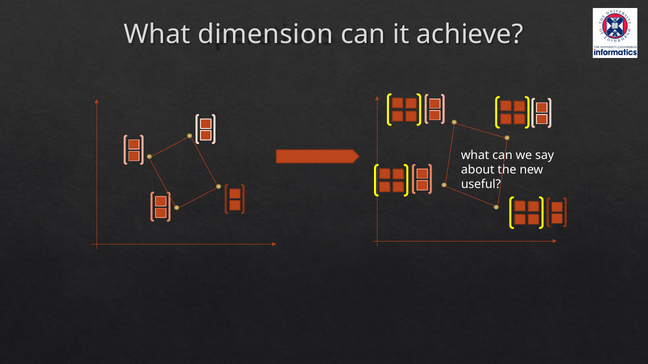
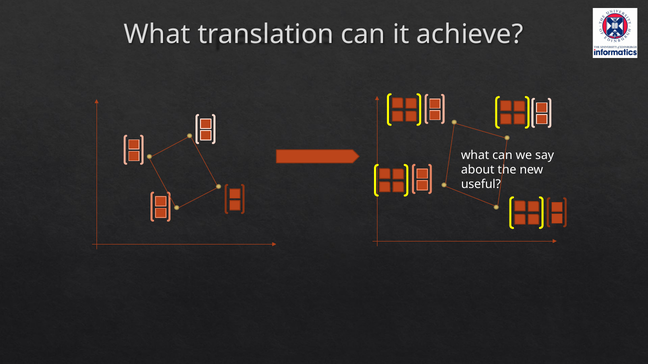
dimension: dimension -> translation
